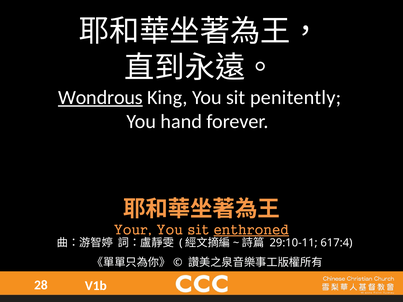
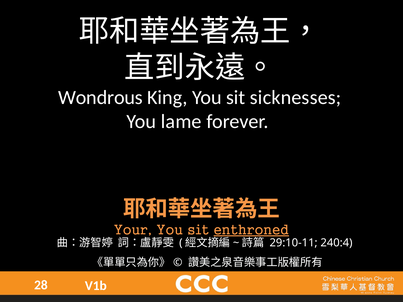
Wondrous underline: present -> none
penitently: penitently -> sicknesses
hand: hand -> lame
617:4: 617:4 -> 240:4
